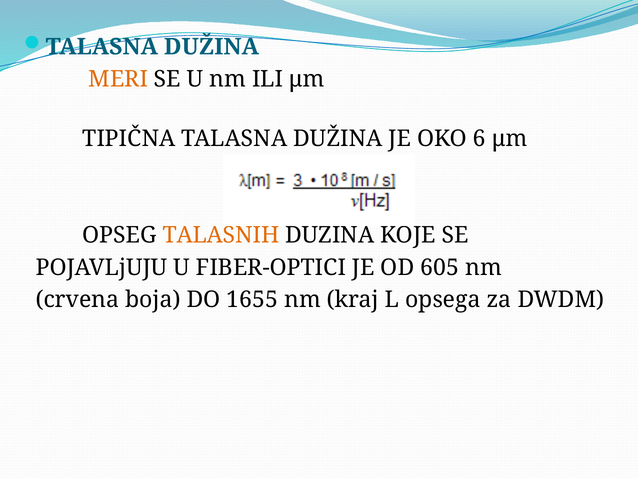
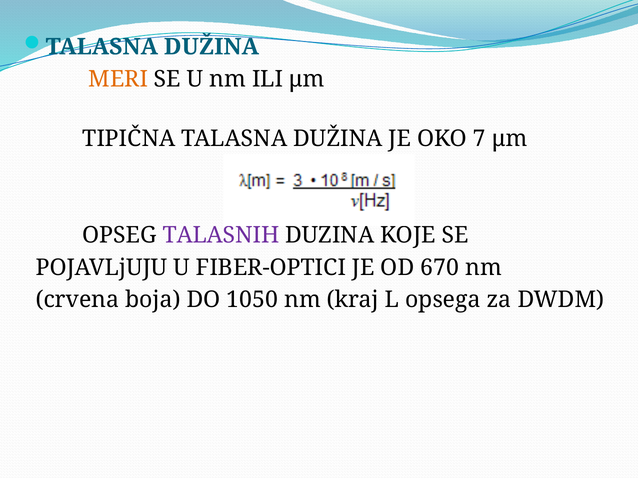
6: 6 -> 7
TALASNIH colour: orange -> purple
605: 605 -> 670
1655: 1655 -> 1050
